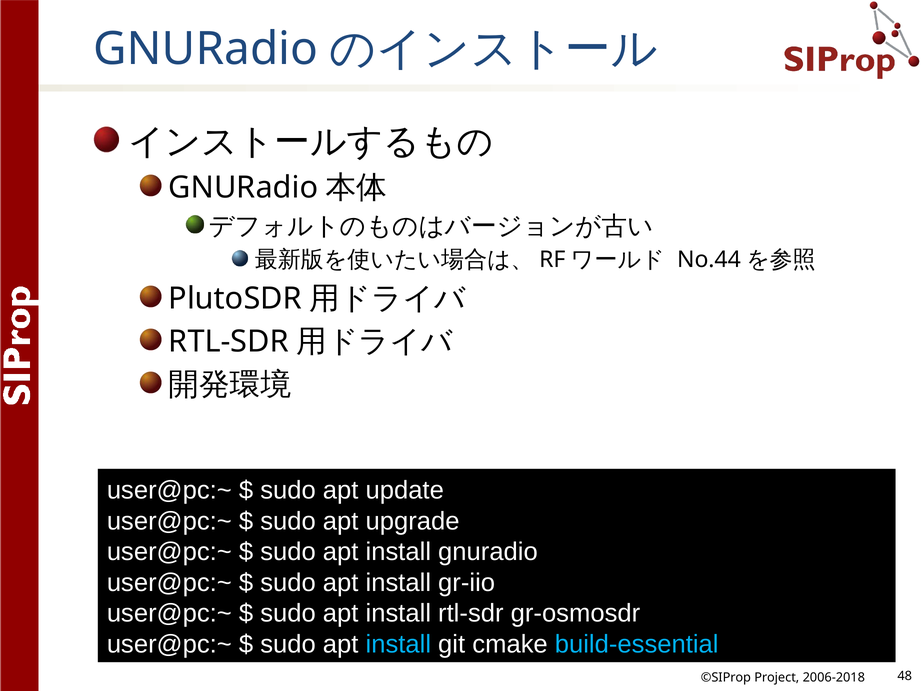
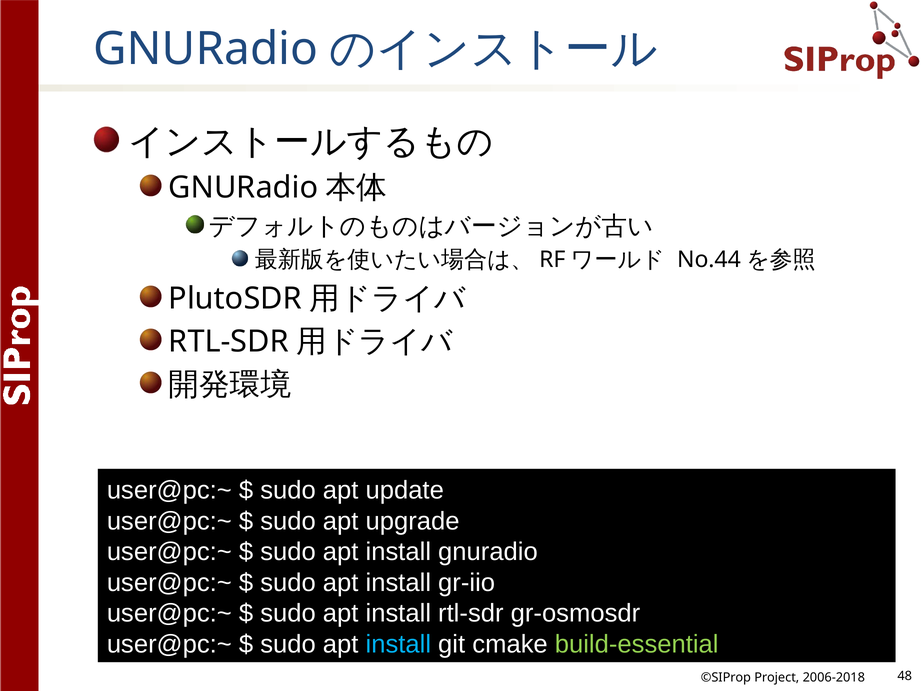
build-essential colour: light blue -> light green
